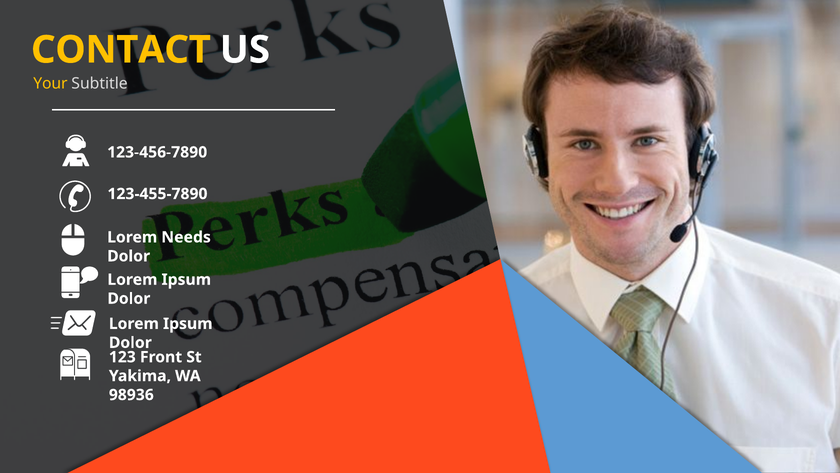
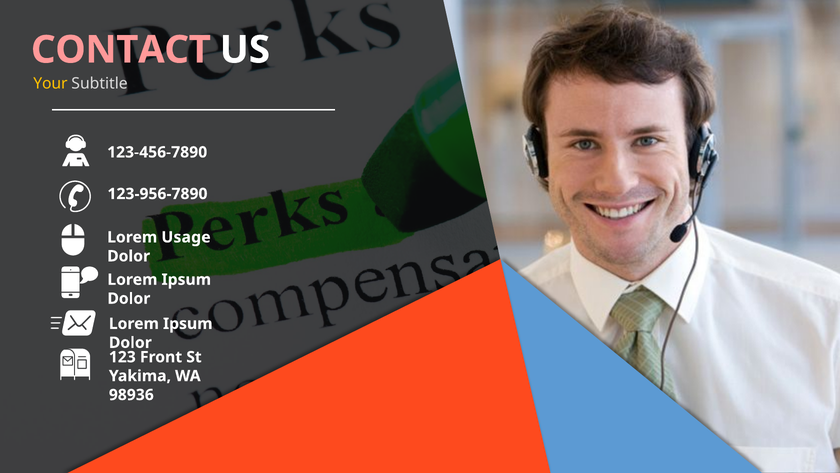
CONTACT colour: yellow -> pink
123-455-7890: 123-455-7890 -> 123-956-7890
Needs: Needs -> Usage
